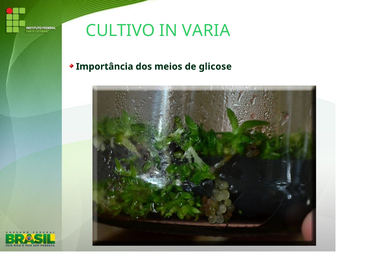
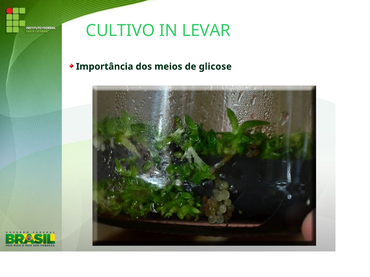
VARIA: VARIA -> LEVAR
